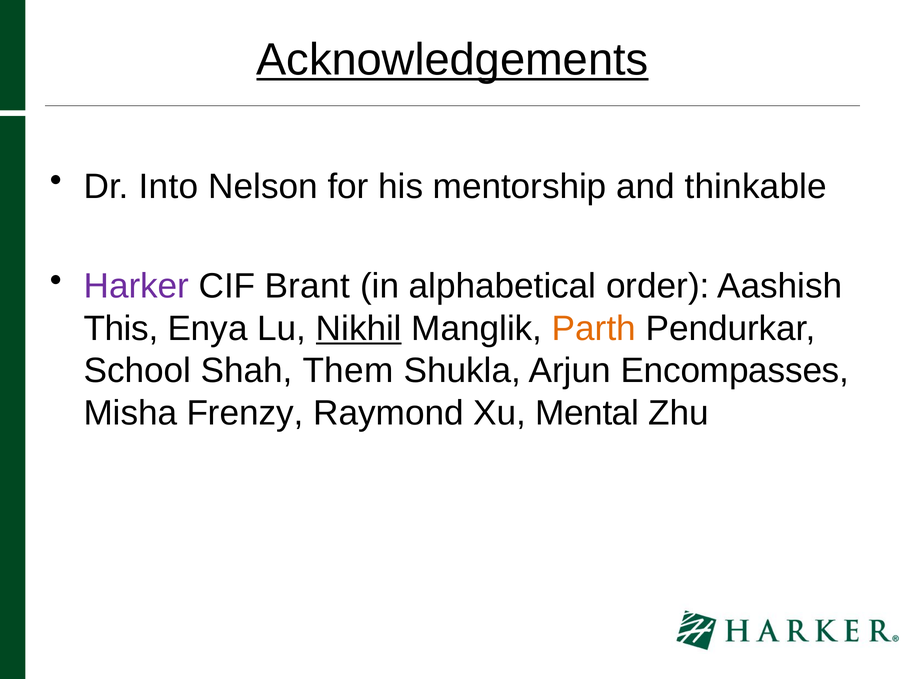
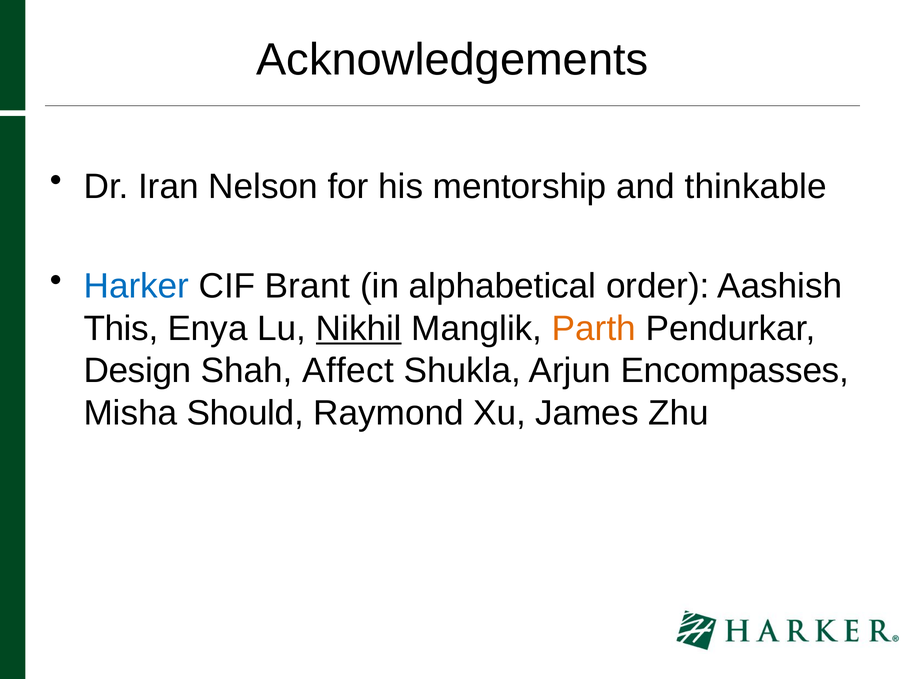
Acknowledgements underline: present -> none
Into: Into -> Iran
Harker colour: purple -> blue
School: School -> Design
Them: Them -> Affect
Frenzy: Frenzy -> Should
Mental: Mental -> James
